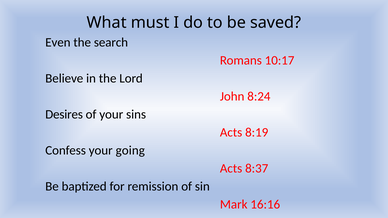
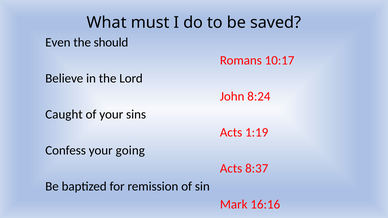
search: search -> should
Desires: Desires -> Caught
8:19: 8:19 -> 1:19
